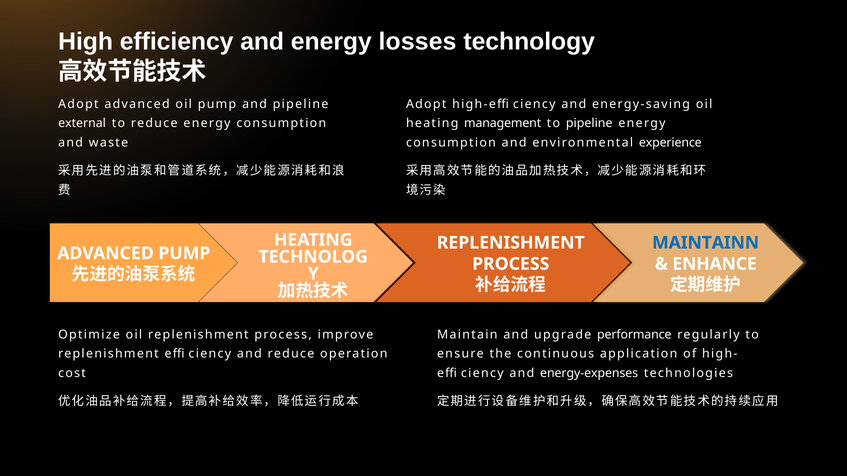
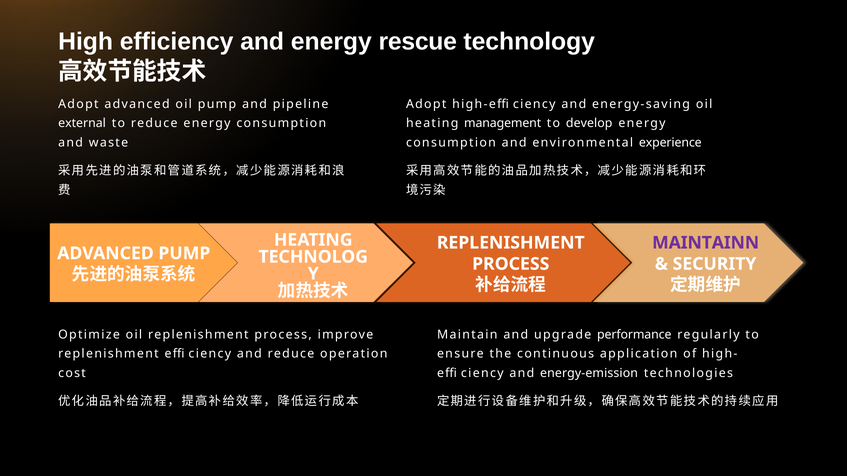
losses: losses -> rescue
to pipeline: pipeline -> develop
MAINTAINN colour: blue -> purple
ENHANCE: ENHANCE -> SECURITY
energy-expenses: energy-expenses -> energy-emission
